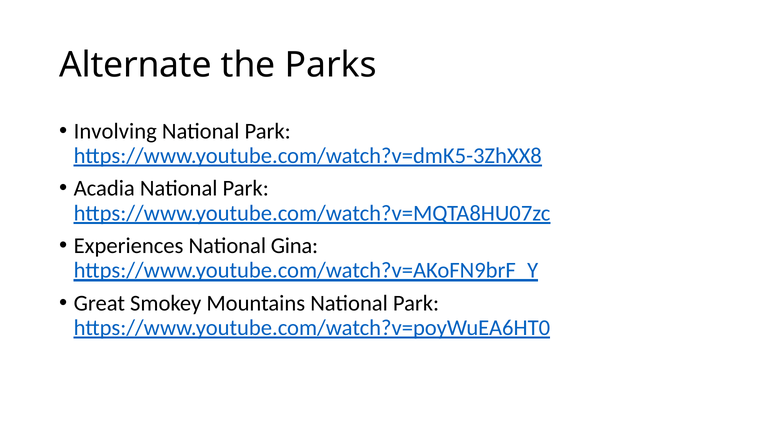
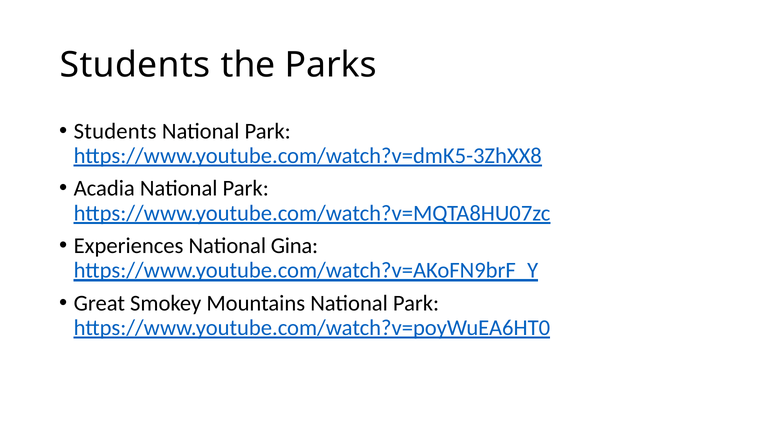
Alternate at (135, 65): Alternate -> Students
Involving at (115, 131): Involving -> Students
